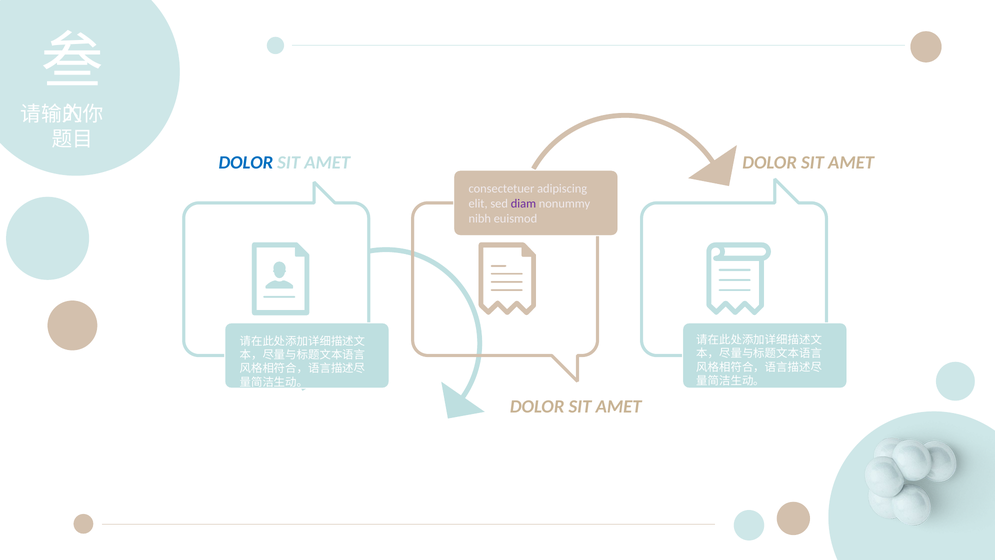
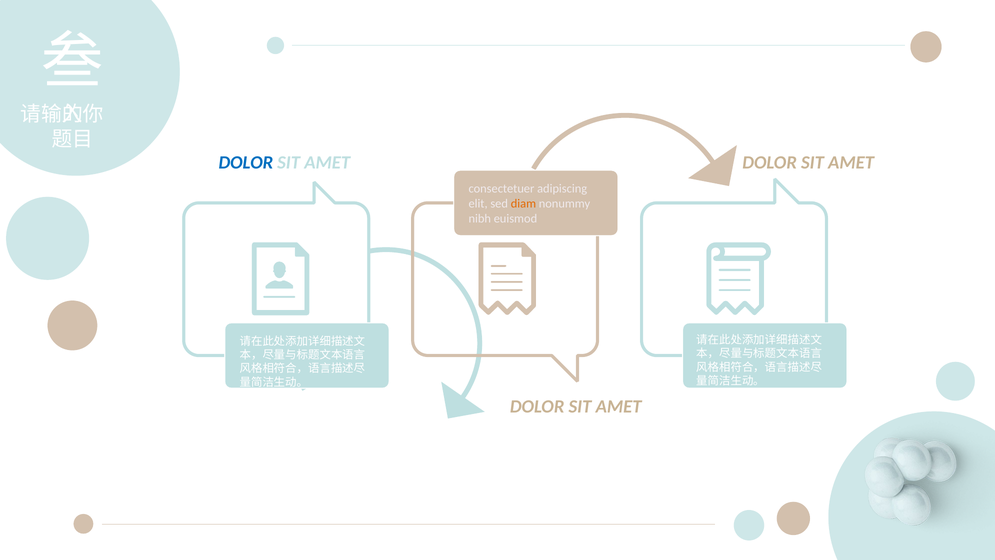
diam colour: purple -> orange
